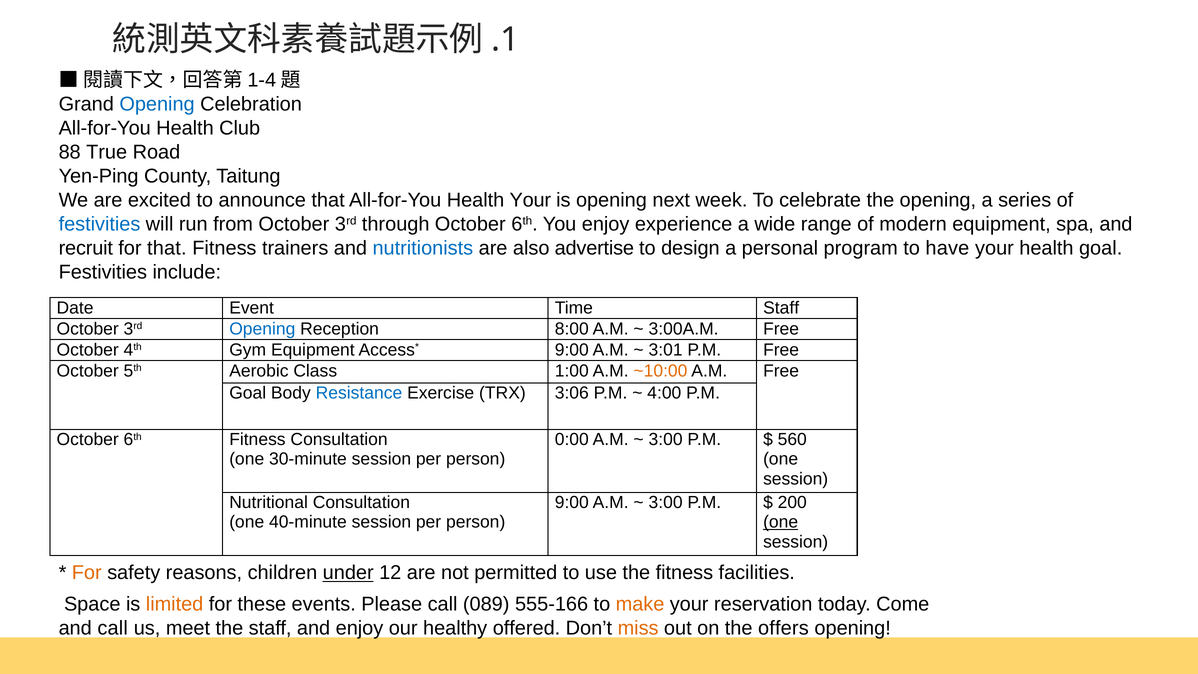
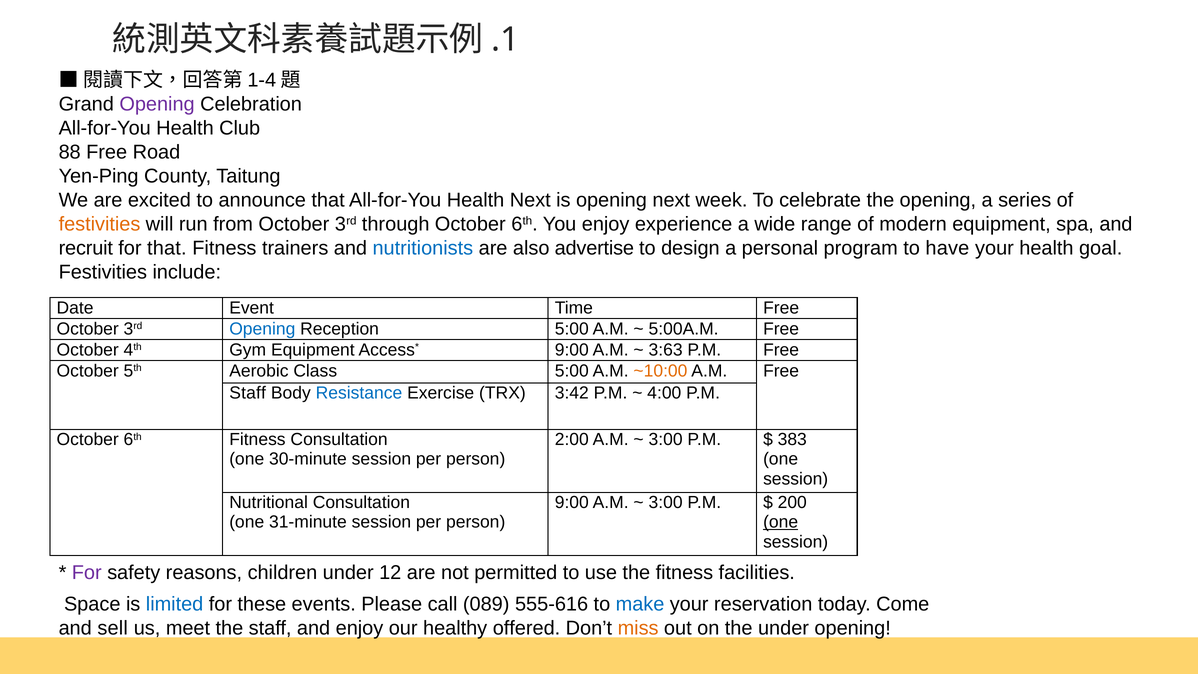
Opening at (157, 104) colour: blue -> purple
88 True: True -> Free
Health Your: Your -> Next
festivities at (100, 224) colour: blue -> orange
Time Staff: Staff -> Free
Reception 8:00: 8:00 -> 5:00
3:00A.M: 3:00A.M -> 5:00A.M
3:01: 3:01 -> 3:63
Class 1:00: 1:00 -> 5:00
Goal at (248, 393): Goal -> Staff
3:06: 3:06 -> 3:42
0:00: 0:00 -> 2:00
560: 560 -> 383
40-minute: 40-minute -> 31-minute
For at (87, 573) colour: orange -> purple
under at (348, 573) underline: present -> none
limited colour: orange -> blue
555-166: 555-166 -> 555-616
make colour: orange -> blue
and call: call -> sell
the offers: offers -> under
